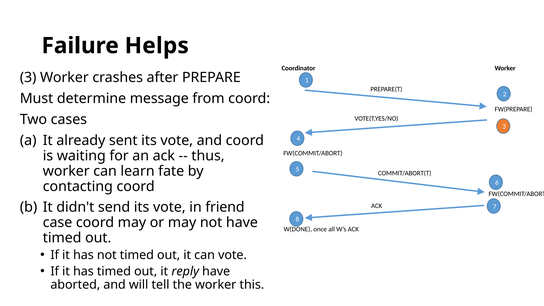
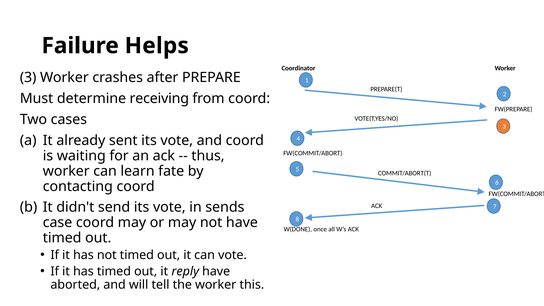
message: message -> receiving
friend: friend -> sends
